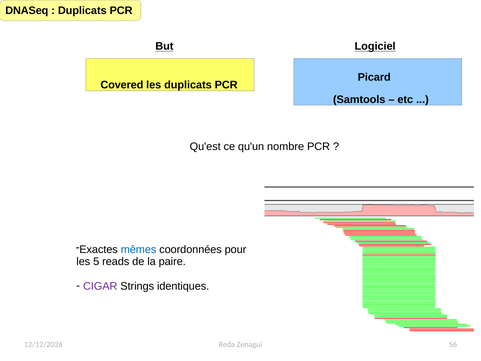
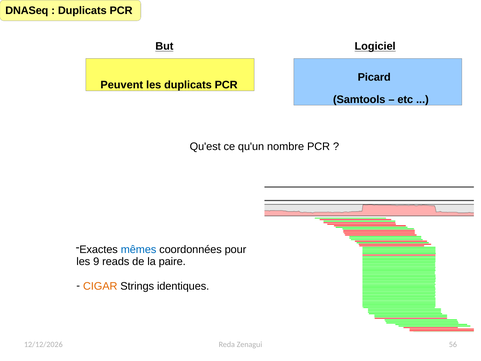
Covered: Covered -> Peuvent
5: 5 -> 9
CIGAR colour: purple -> orange
